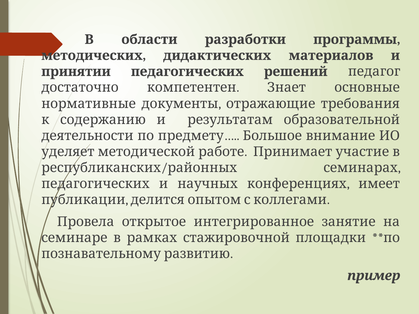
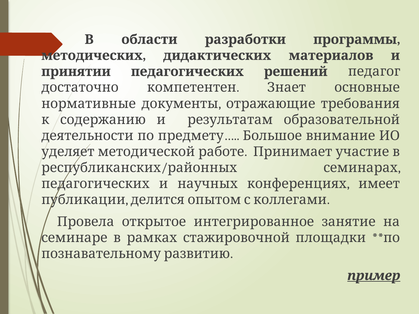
пример underline: none -> present
